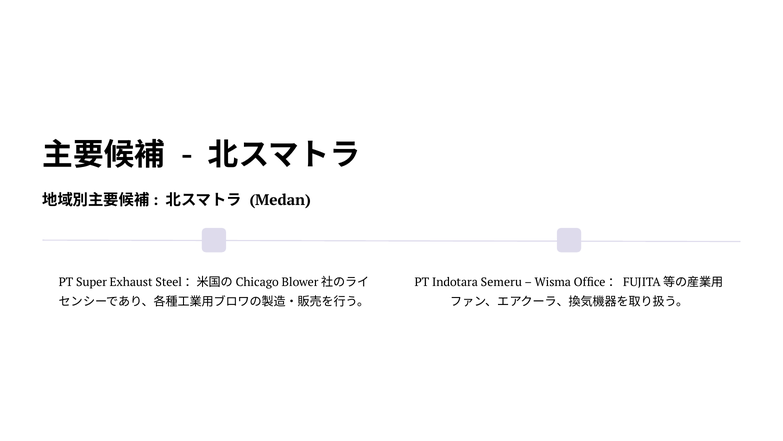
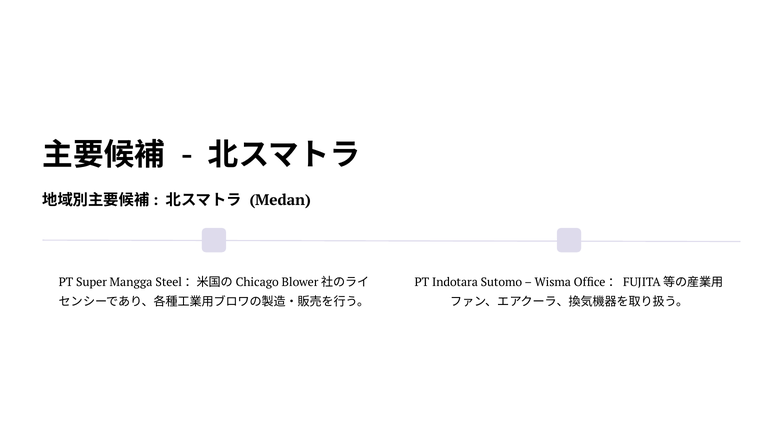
Exhaust: Exhaust -> Mangga
Semeru: Semeru -> Sutomo
